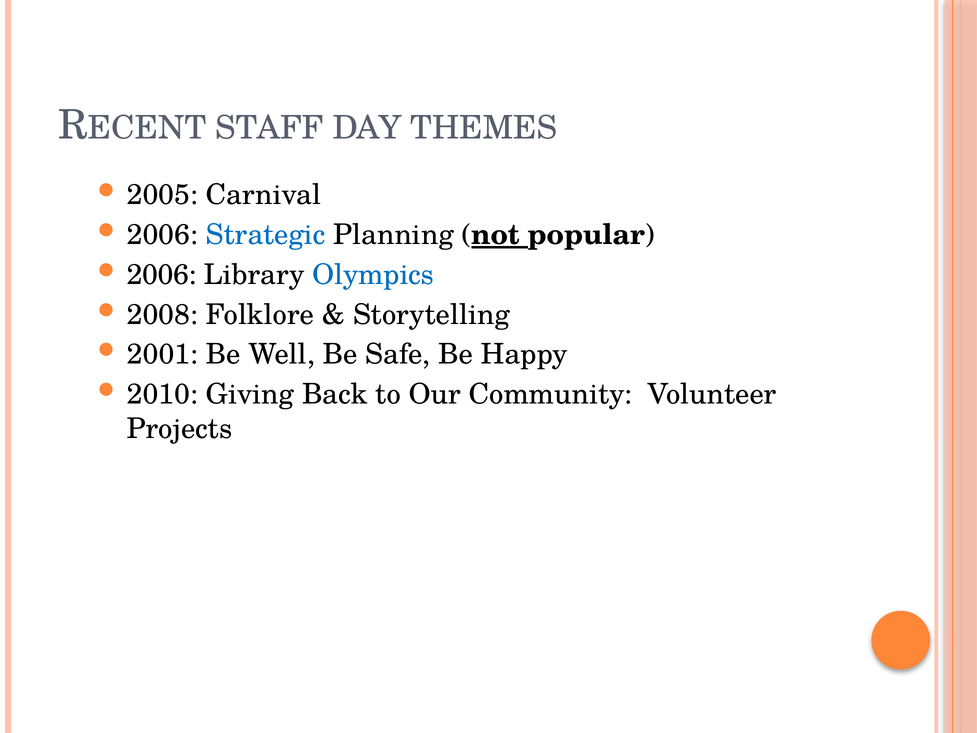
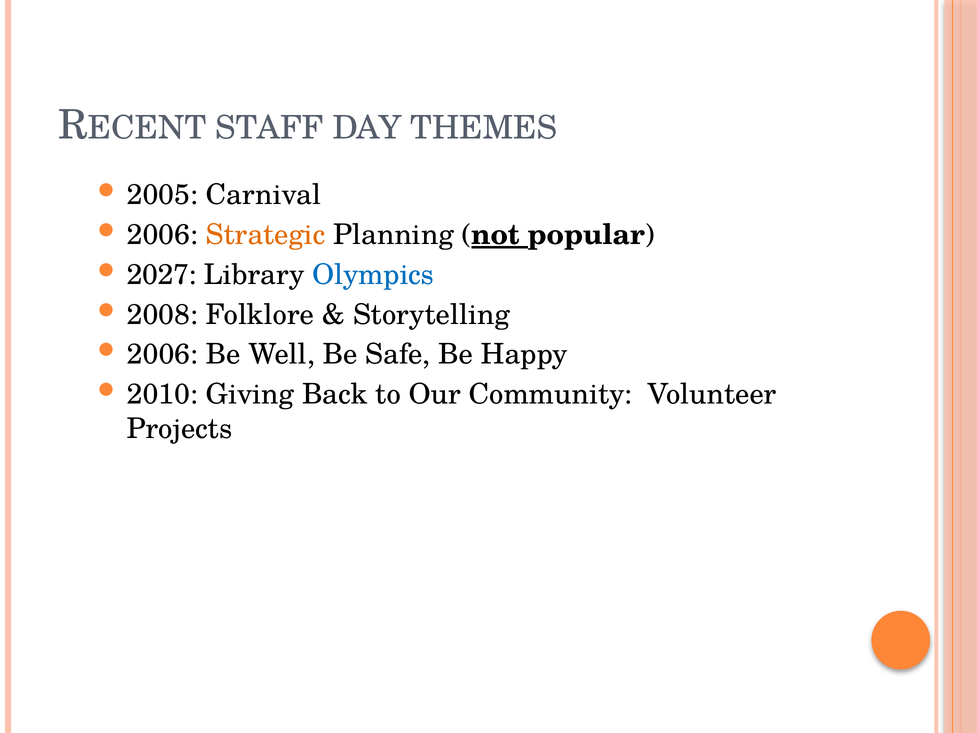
Strategic colour: blue -> orange
2006 at (162, 275): 2006 -> 2027
2001 at (162, 354): 2001 -> 2006
